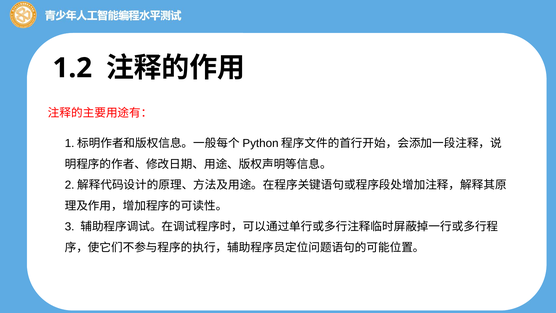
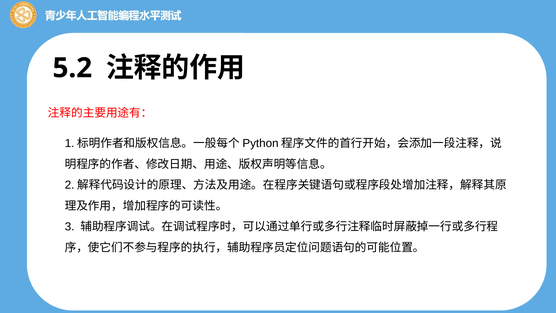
1.2: 1.2 -> 5.2
